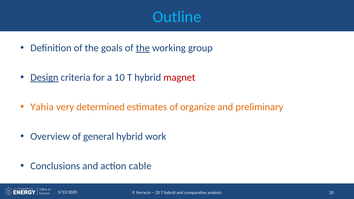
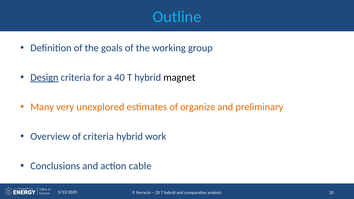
the at (143, 48) underline: present -> none
10: 10 -> 40
magnet colour: red -> black
Yahia: Yahia -> Many
determined: determined -> unexplored
of general: general -> criteria
